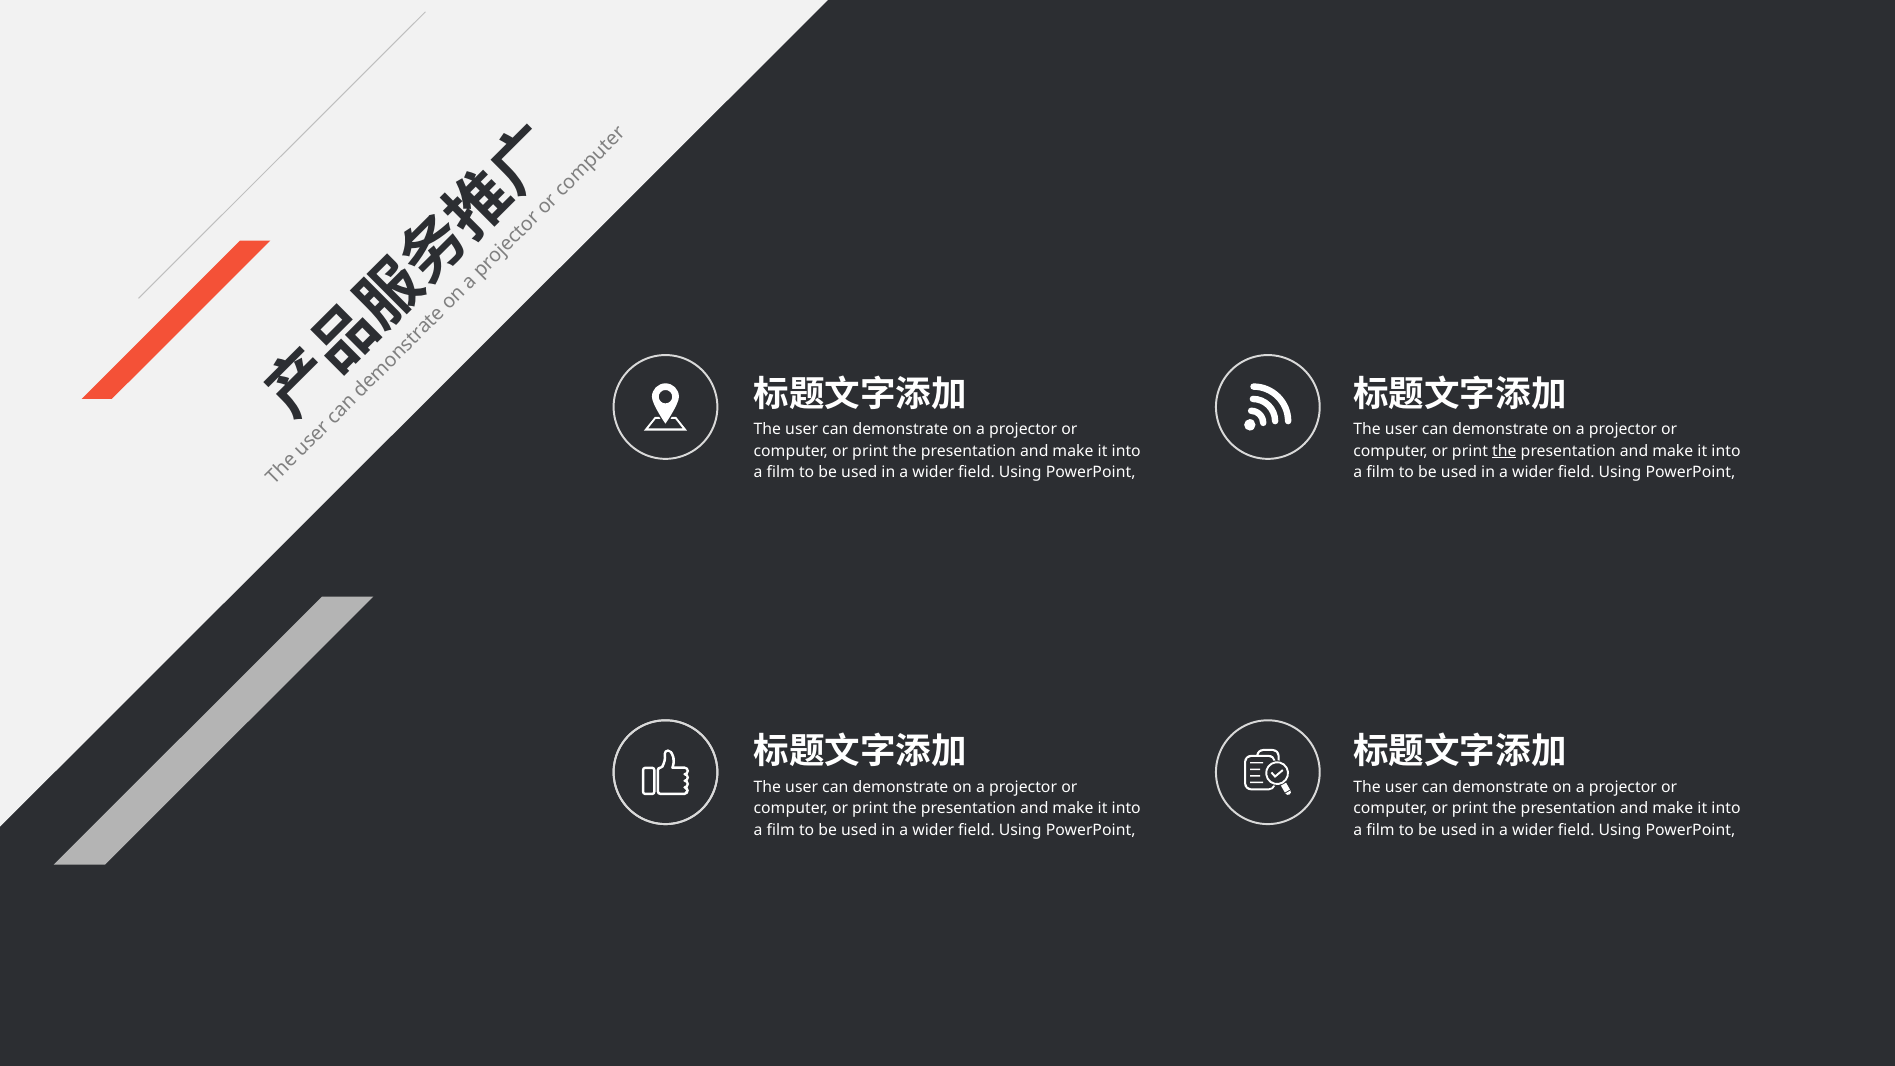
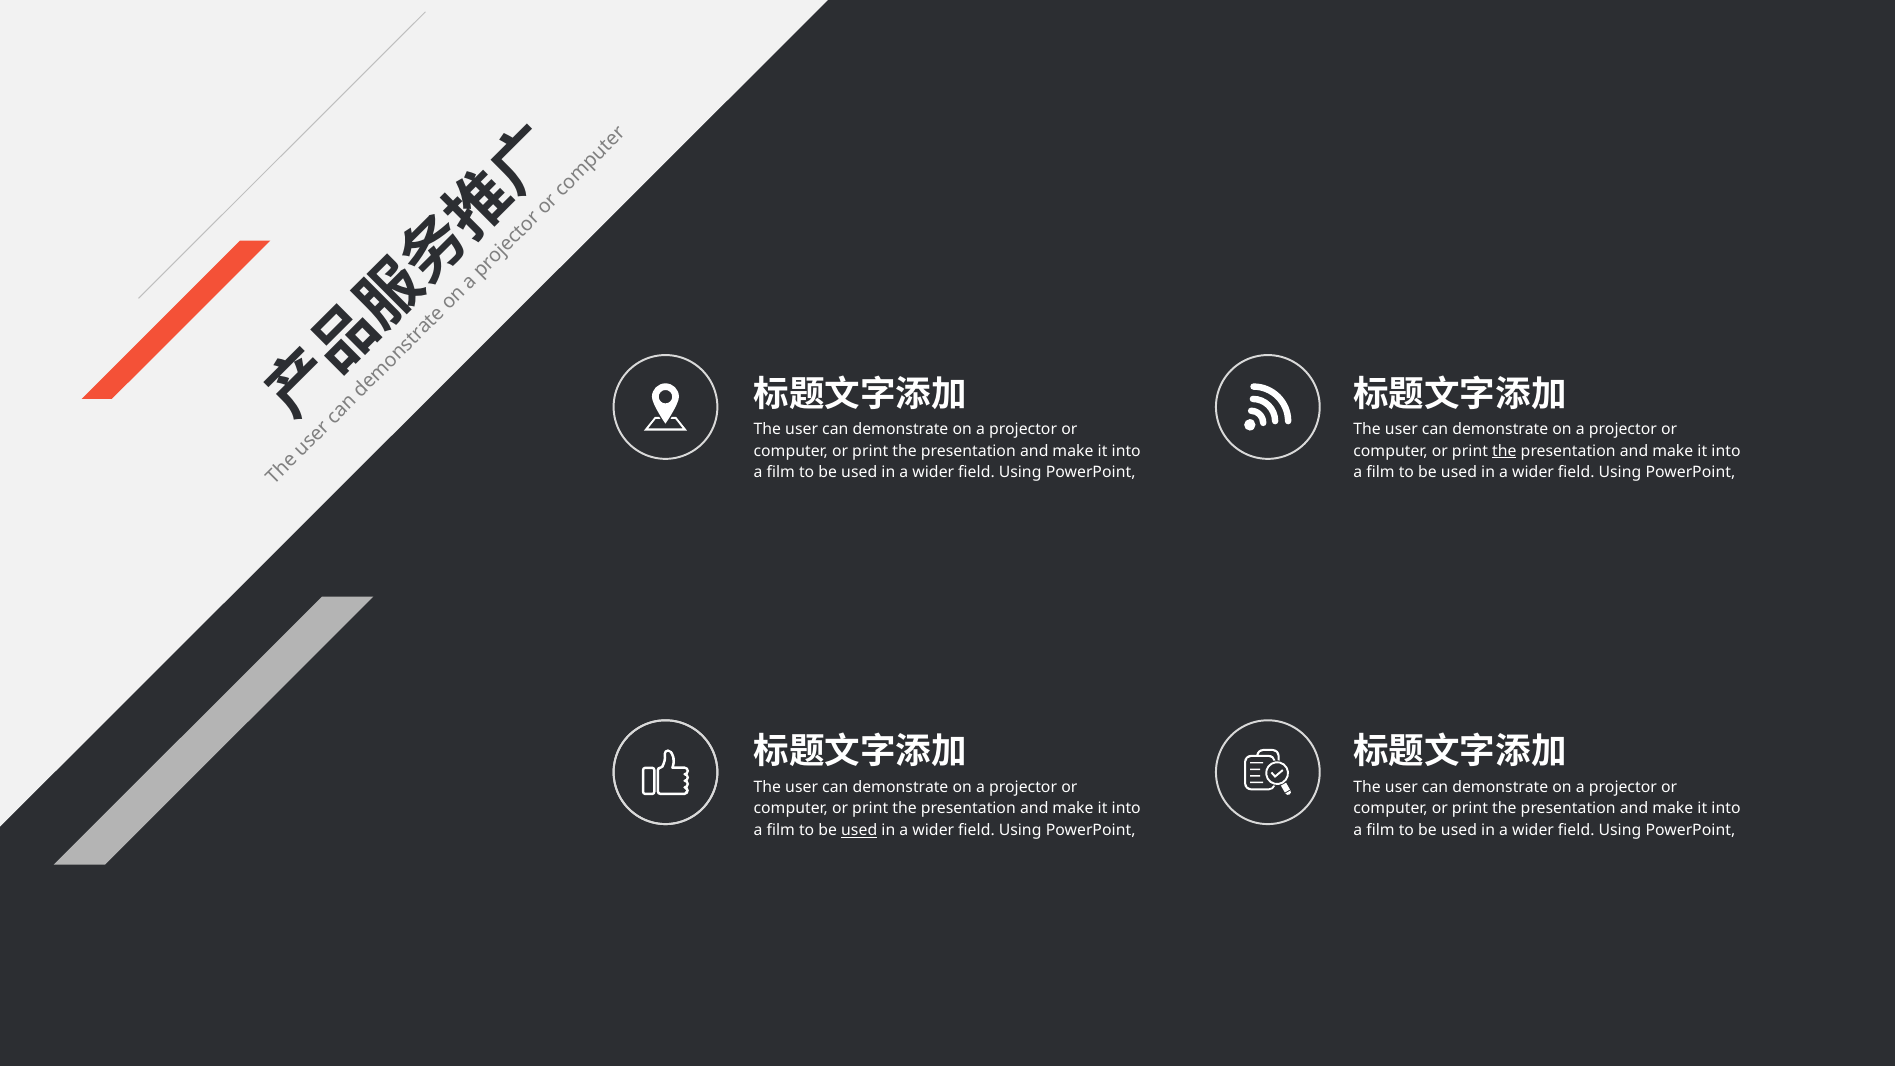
used at (859, 830) underline: none -> present
